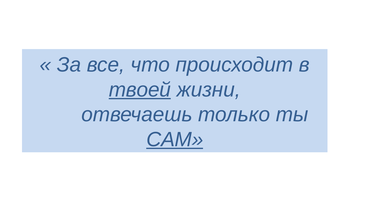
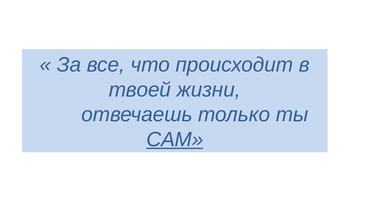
твоей underline: present -> none
